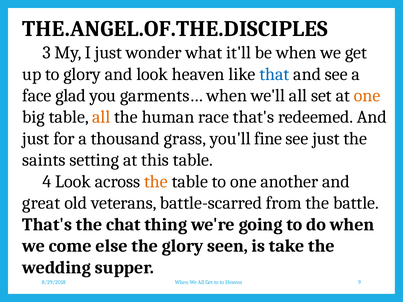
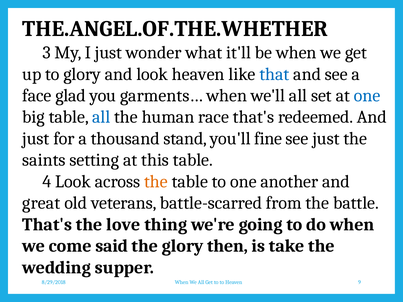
THE.ANGEL.OF.THE.DISCIPLES: THE.ANGEL.OF.THE.DISCIPLES -> THE.ANGEL.OF.THE.WHETHER
one at (367, 96) colour: orange -> blue
all at (101, 117) colour: orange -> blue
grass: grass -> stand
chat: chat -> love
else: else -> said
seen: seen -> then
